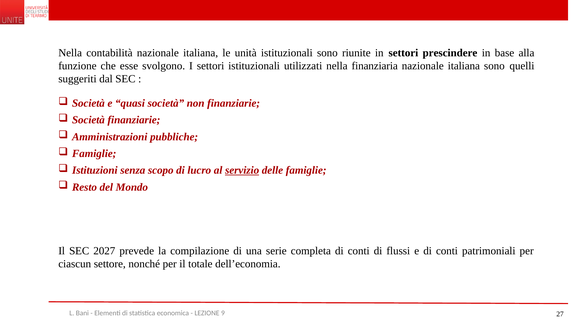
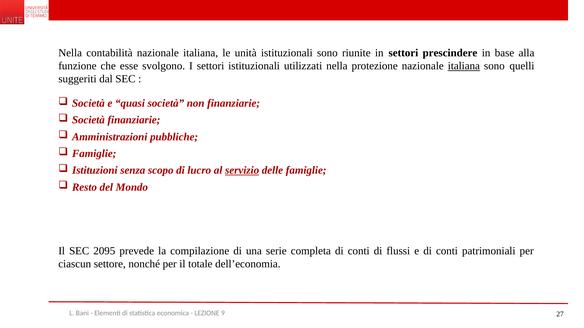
finanziaria: finanziaria -> protezione
italiana at (464, 66) underline: none -> present
2027: 2027 -> 2095
